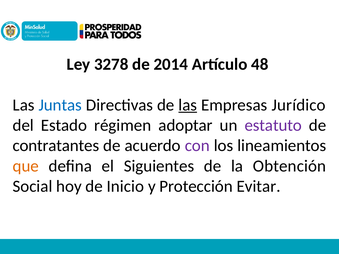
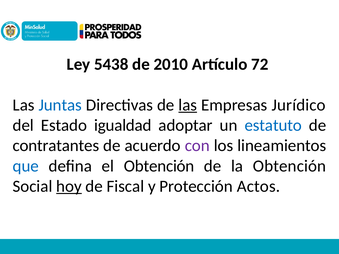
3278: 3278 -> 5438
2014: 2014 -> 2010
48: 48 -> 72
régimen: régimen -> igualdad
estatuto colour: purple -> blue
que colour: orange -> blue
el Siguientes: Siguientes -> Obtención
hoy underline: none -> present
Inicio: Inicio -> Fiscal
Evitar: Evitar -> Actos
